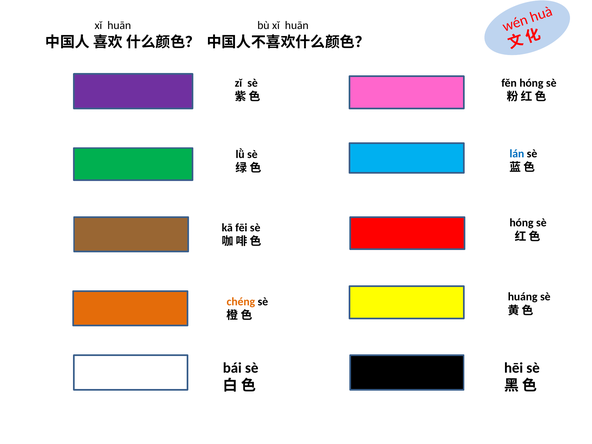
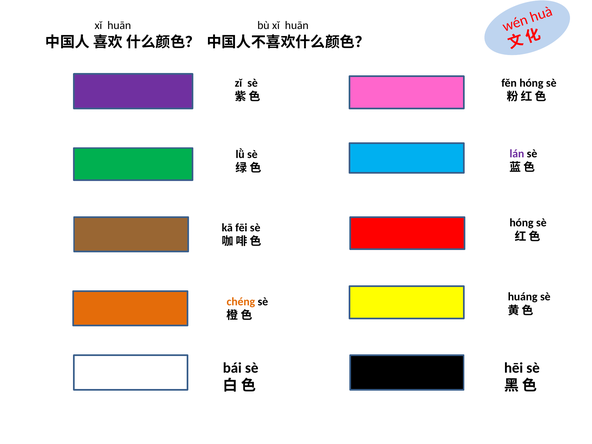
lán colour: blue -> purple
